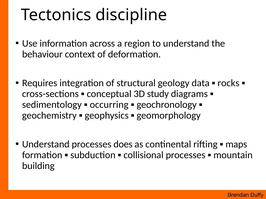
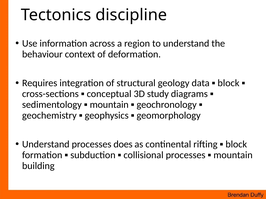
rocks at (228, 83): rocks -> block
occurring at (109, 105): occurring -> mountain
maps at (236, 145): maps -> block
